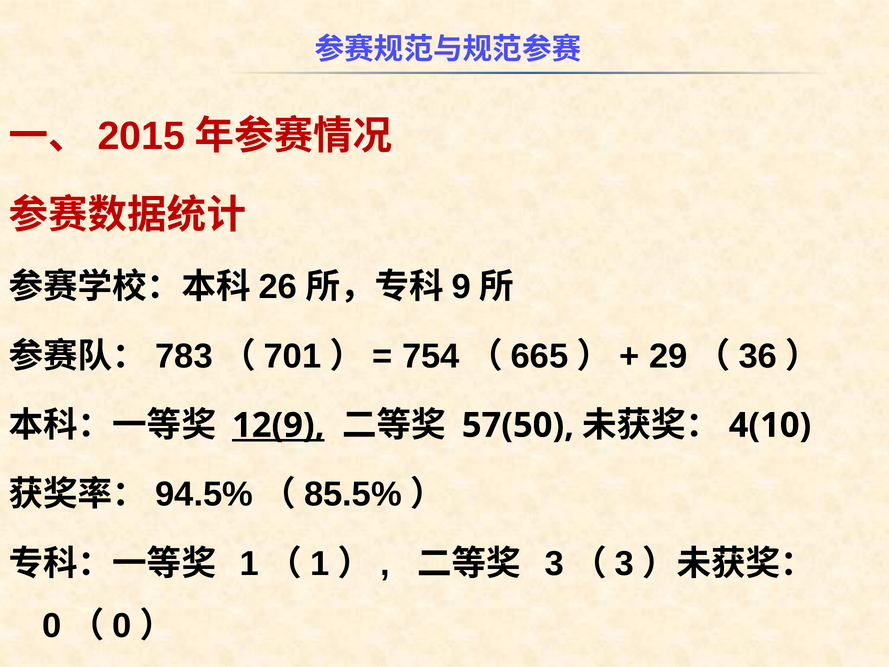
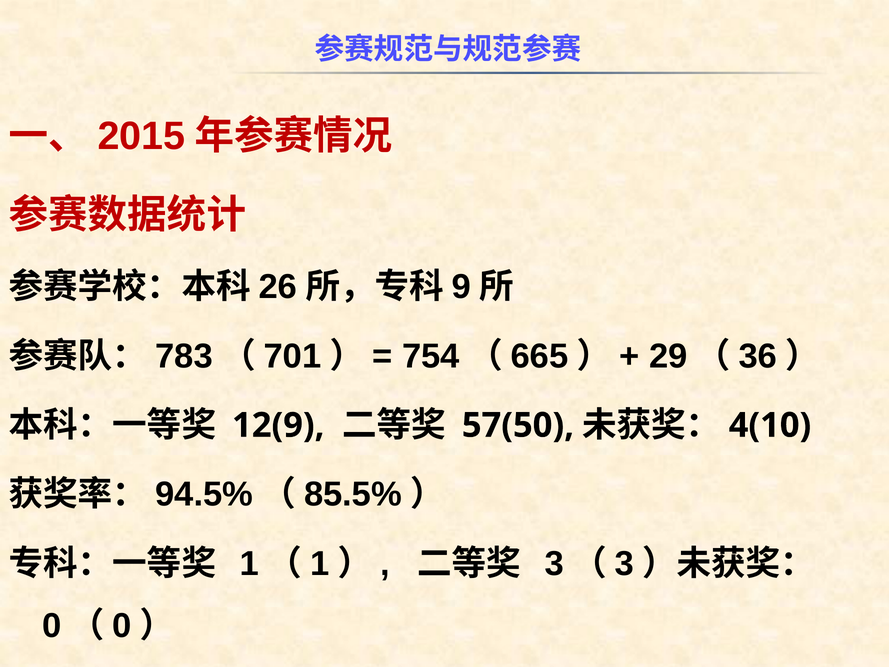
12(9 underline: present -> none
